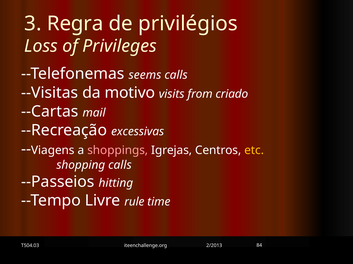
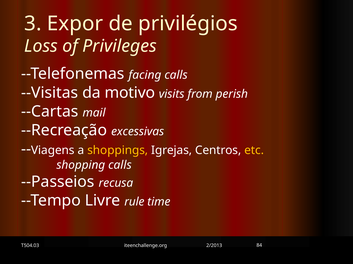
Regra: Regra -> Expor
seems: seems -> facing
criado: criado -> perish
shoppings colour: pink -> yellow
hitting: hitting -> recusa
